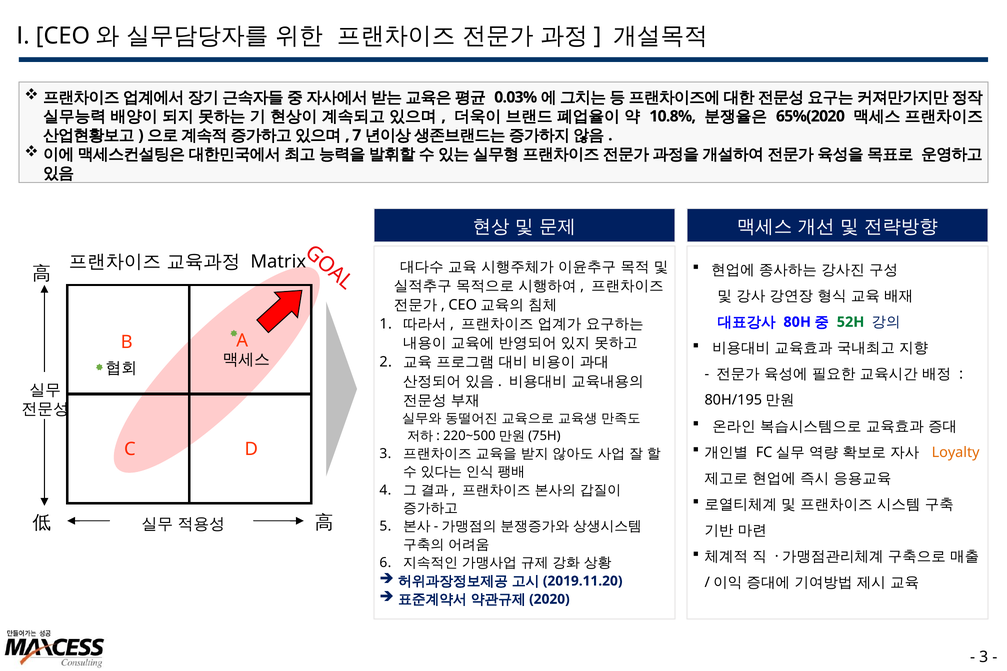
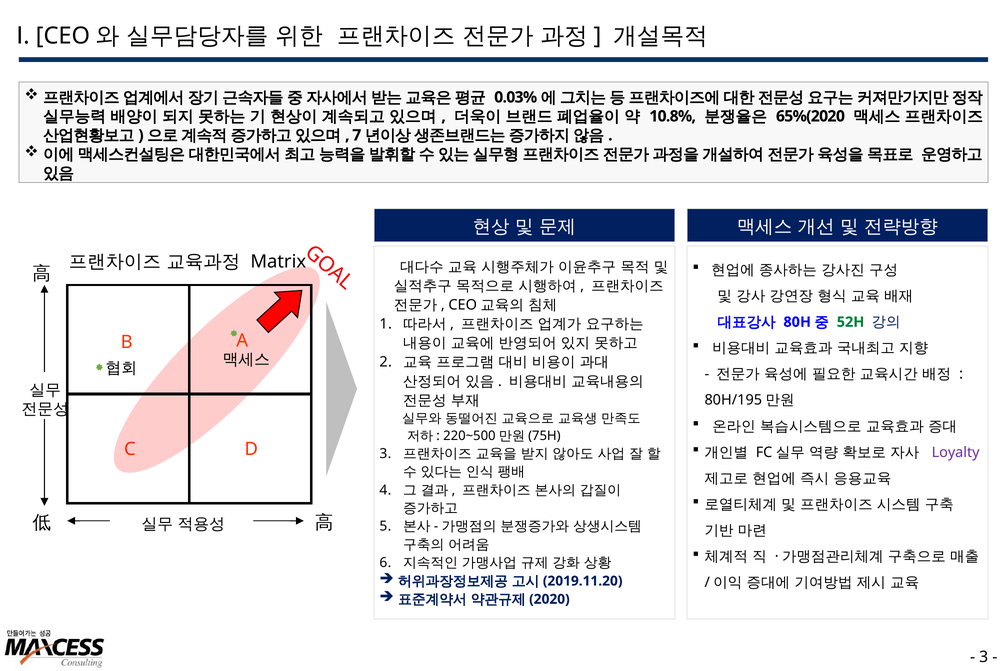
Loyalty colour: orange -> purple
